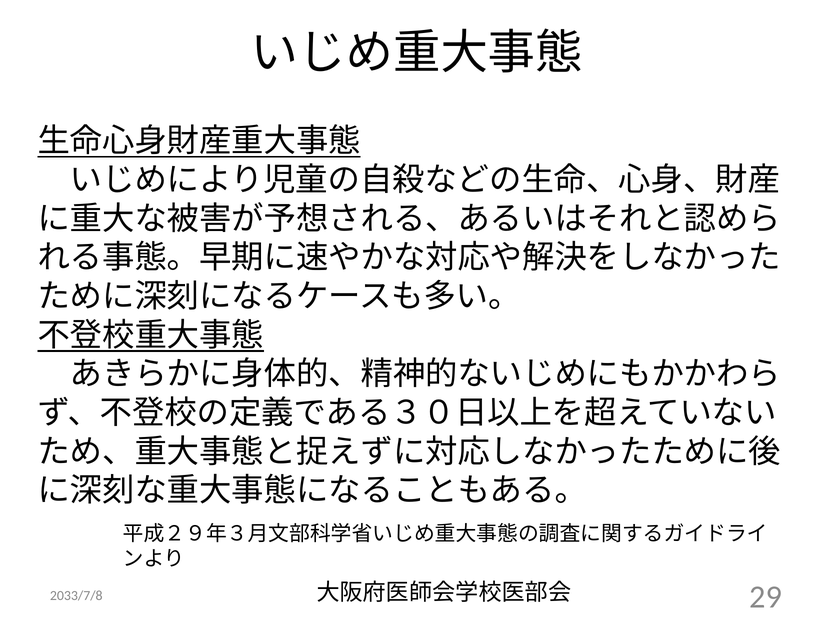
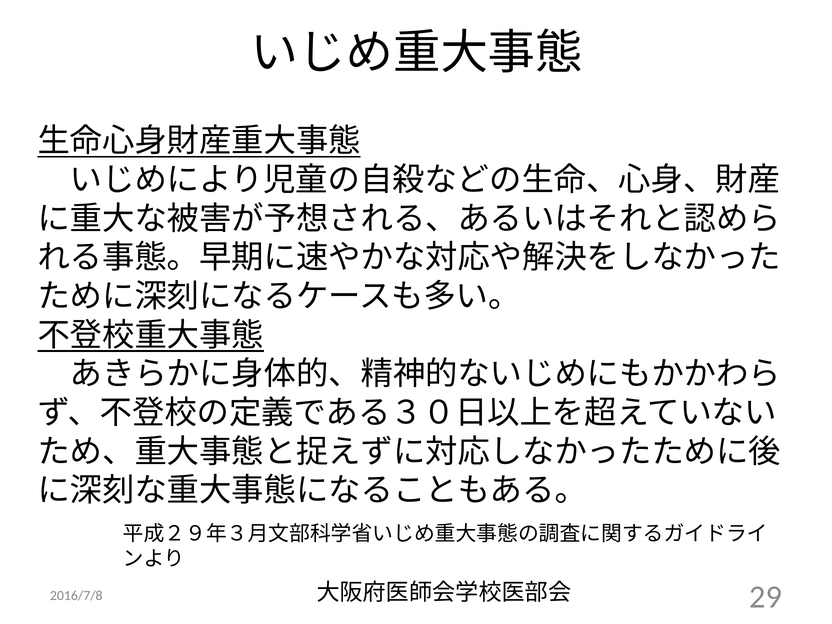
2033/7/8: 2033/7/8 -> 2016/7/8
